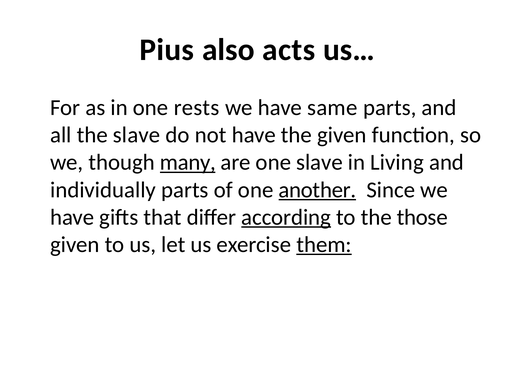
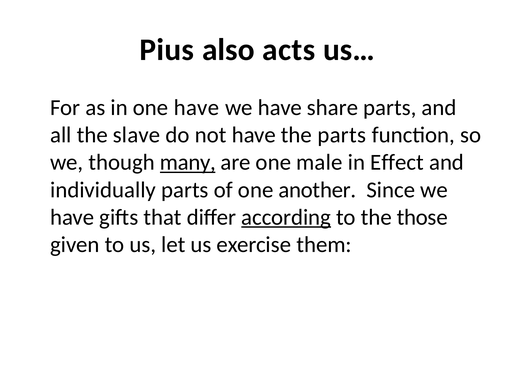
one rests: rests -> have
same: same -> share
the given: given -> parts
one slave: slave -> male
Living: Living -> Effect
another underline: present -> none
them underline: present -> none
